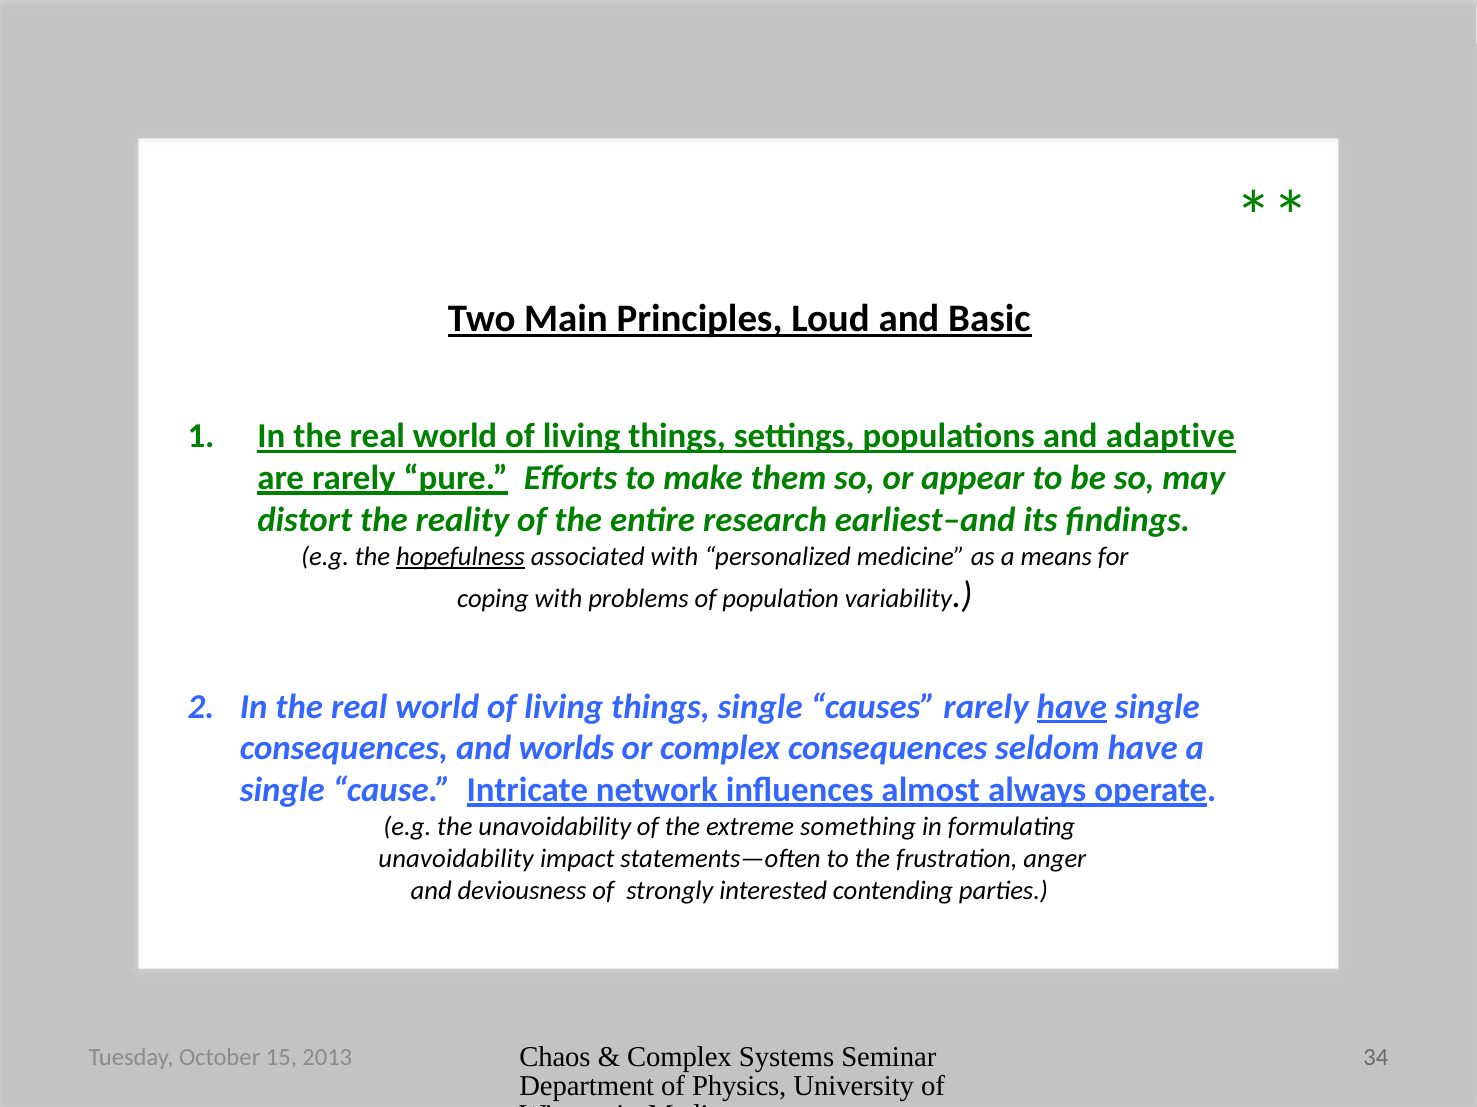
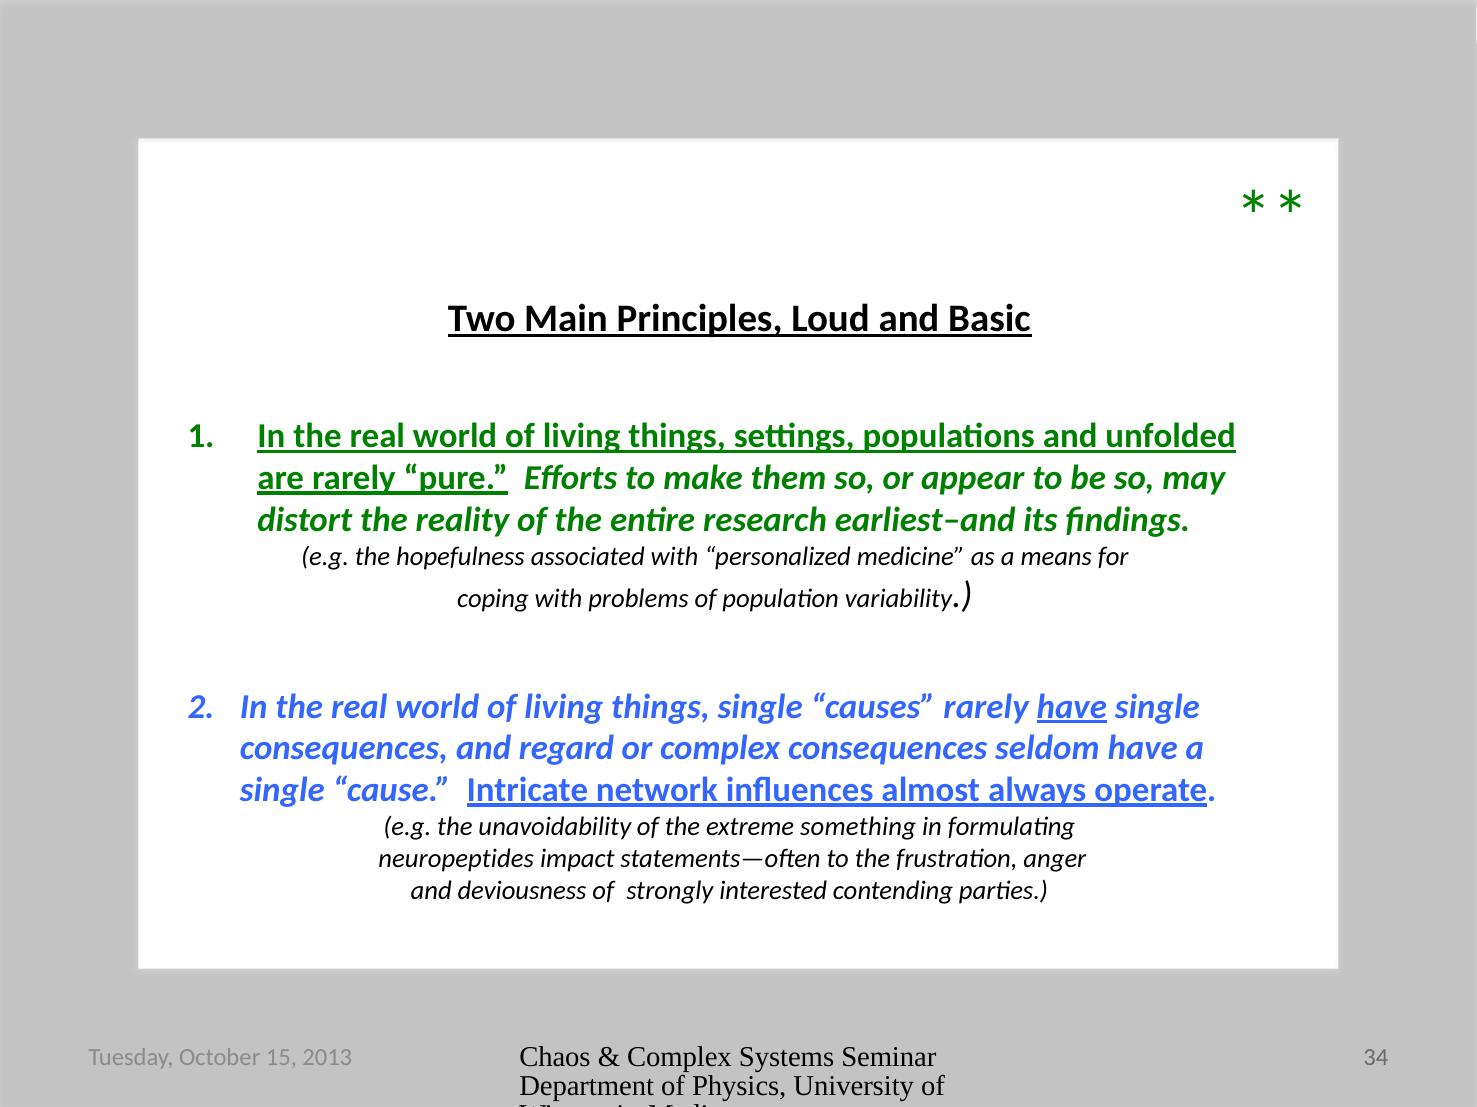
adaptive: adaptive -> unfolded
hopefulness underline: present -> none
worlds: worlds -> regard
unavoidability at (456, 859): unavoidability -> neuropeptides
